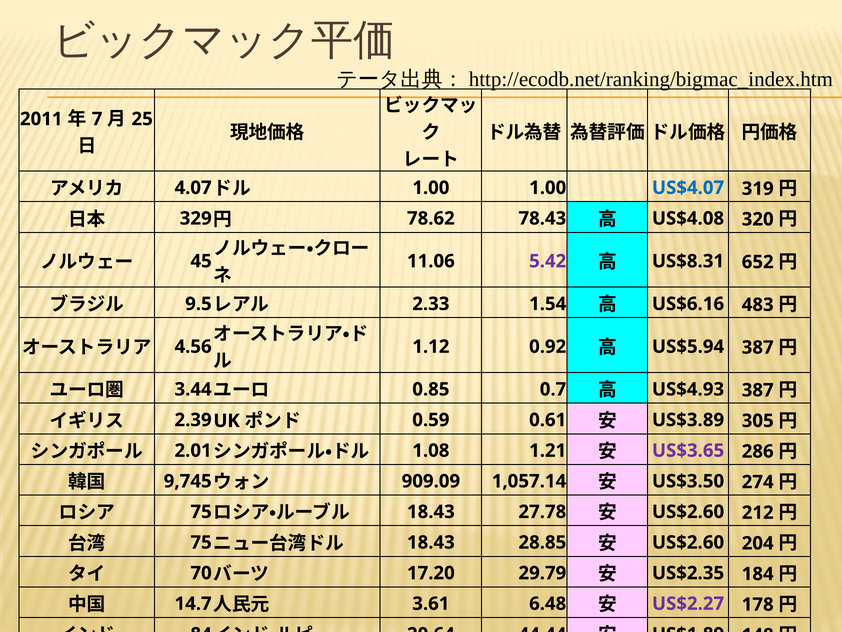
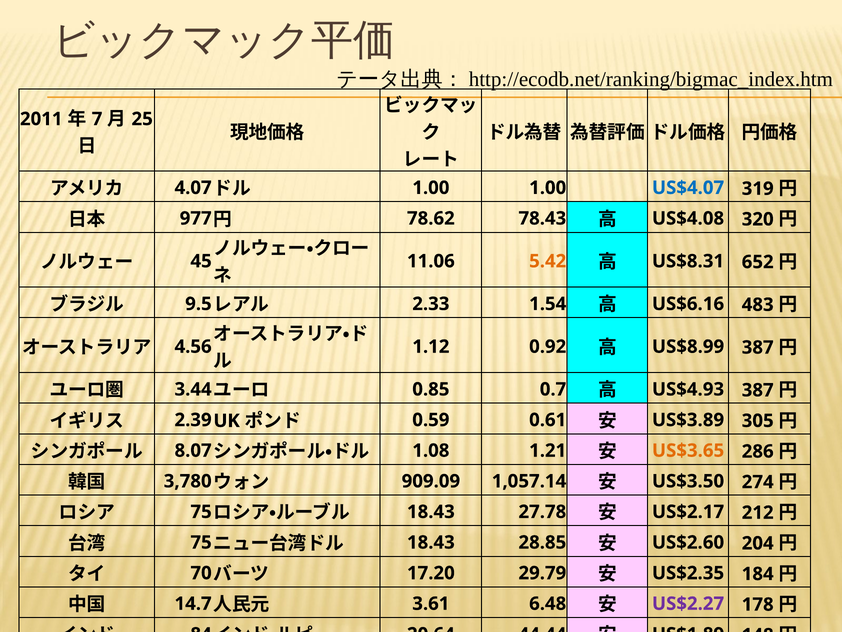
329: 329 -> 977
5.42 colour: purple -> orange
US$5.94: US$5.94 -> US$8.99
2.01: 2.01 -> 8.07
US$3.65 colour: purple -> orange
9,745: 9,745 -> 3,780
US$2.60 at (688, 511): US$2.60 -> US$2.17
